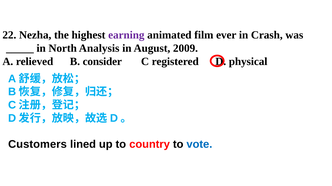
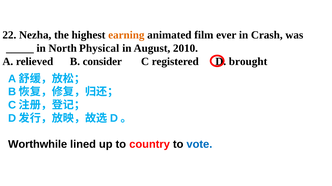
earning colour: purple -> orange
Analysis: Analysis -> Physical
2009: 2009 -> 2010
physical: physical -> brought
Customers: Customers -> Worthwhile
